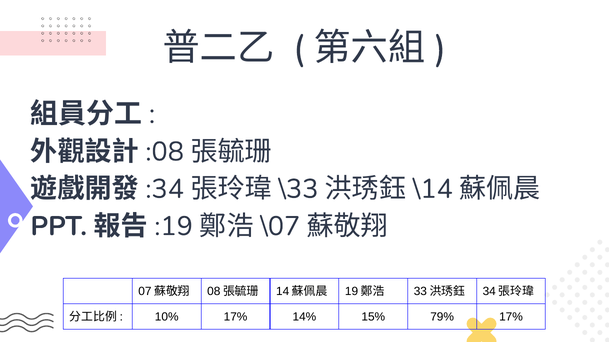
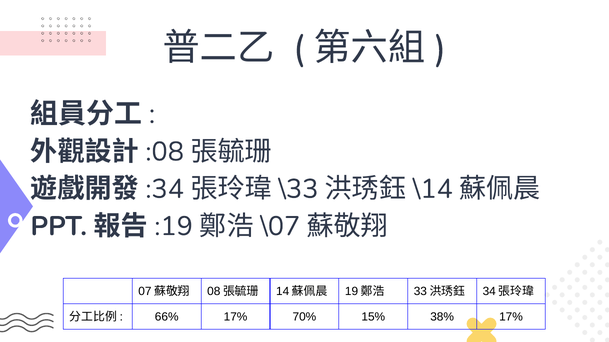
10%: 10% -> 66%
14%: 14% -> 70%
79%: 79% -> 38%
